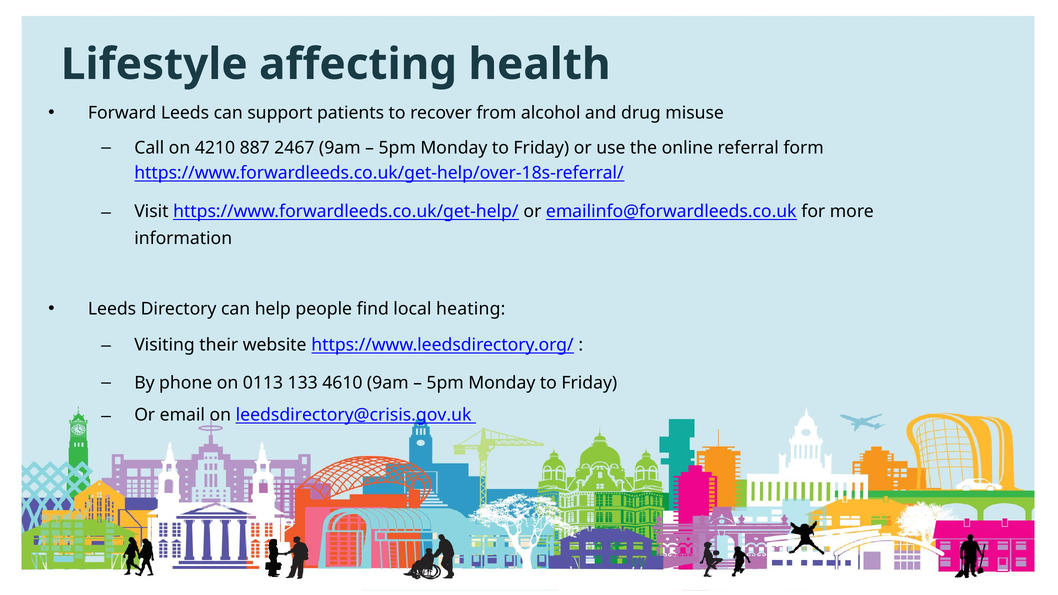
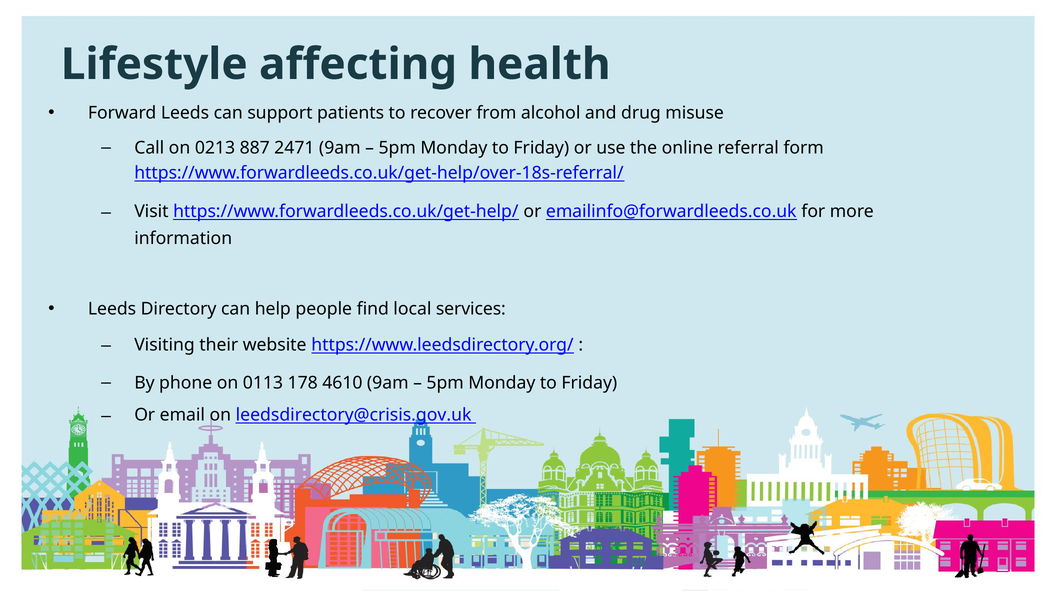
4210: 4210 -> 0213
2467: 2467 -> 2471
heating: heating -> services
133: 133 -> 178
